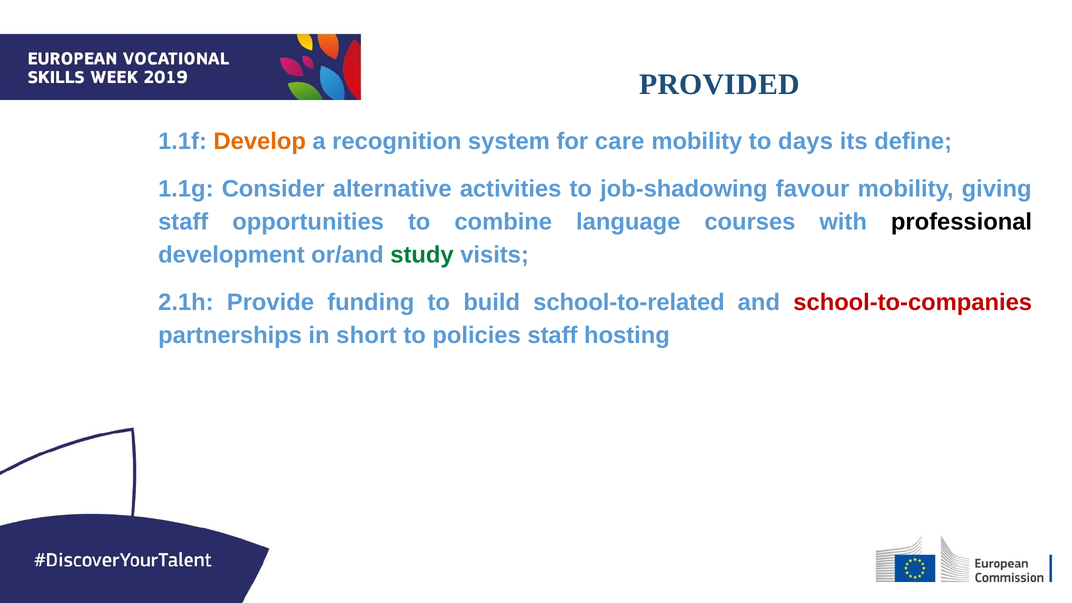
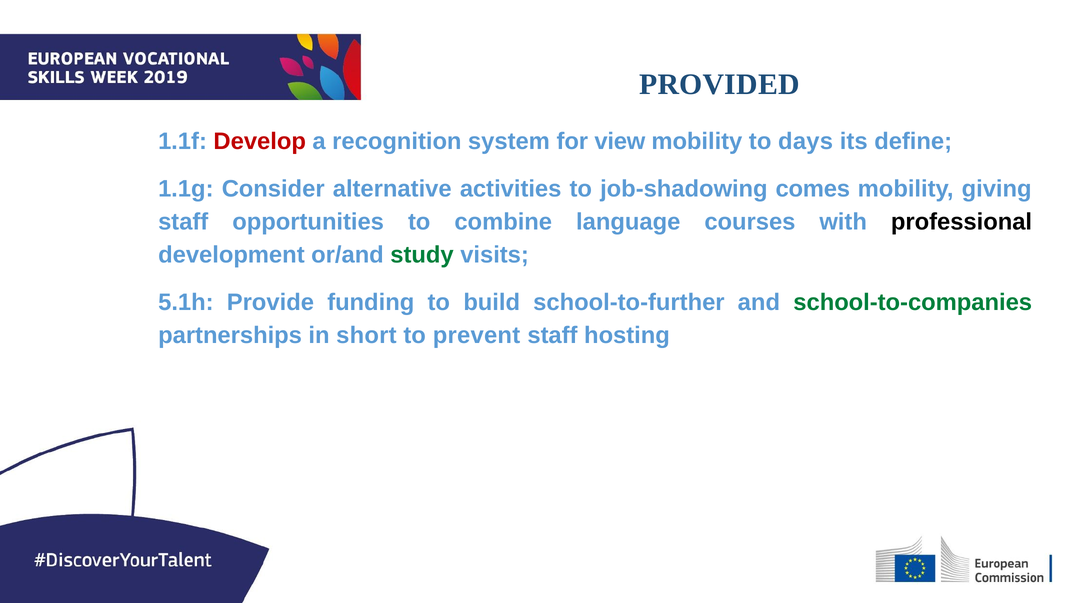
Develop colour: orange -> red
care: care -> view
favour: favour -> comes
2.1h: 2.1h -> 5.1h
school-to-related: school-to-related -> school-to-further
school-to-companies colour: red -> green
policies: policies -> prevent
